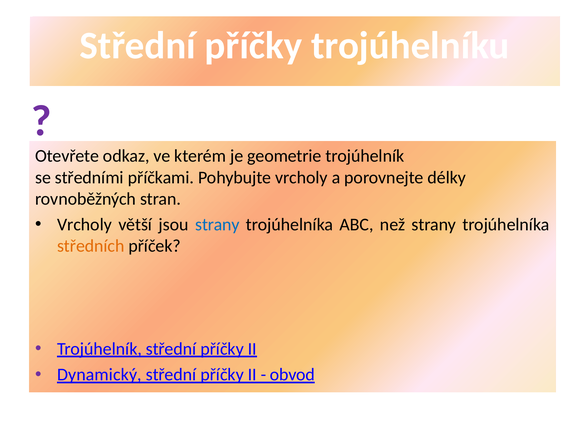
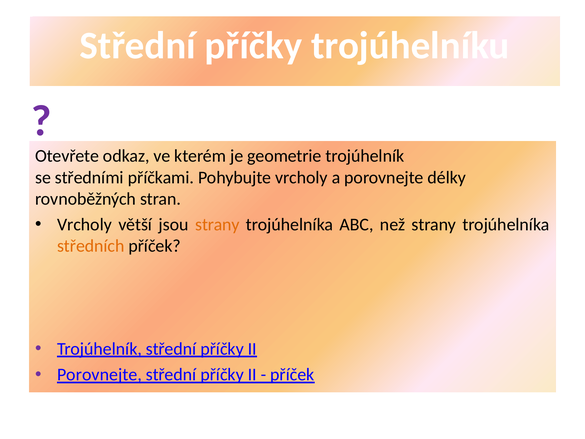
strany at (217, 225) colour: blue -> orange
Dynamický at (99, 375): Dynamický -> Porovnejte
obvod at (292, 375): obvod -> příček
